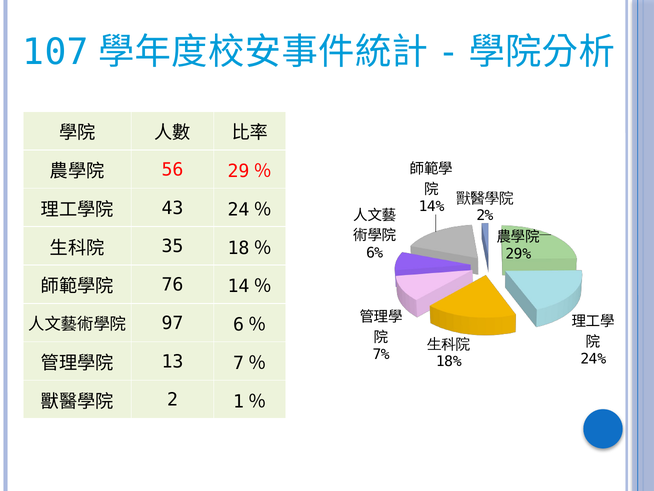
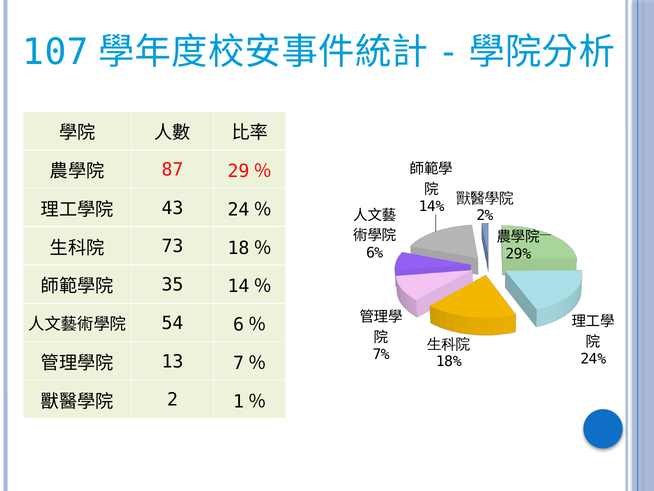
56: 56 -> 87
35: 35 -> 73
76: 76 -> 35
97: 97 -> 54
